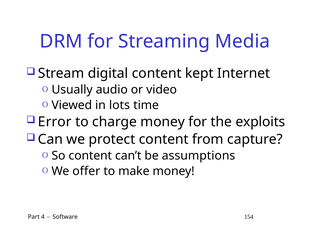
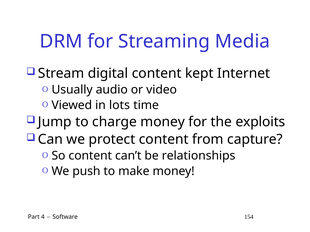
Error: Error -> Jump
assumptions: assumptions -> relationships
offer: offer -> push
